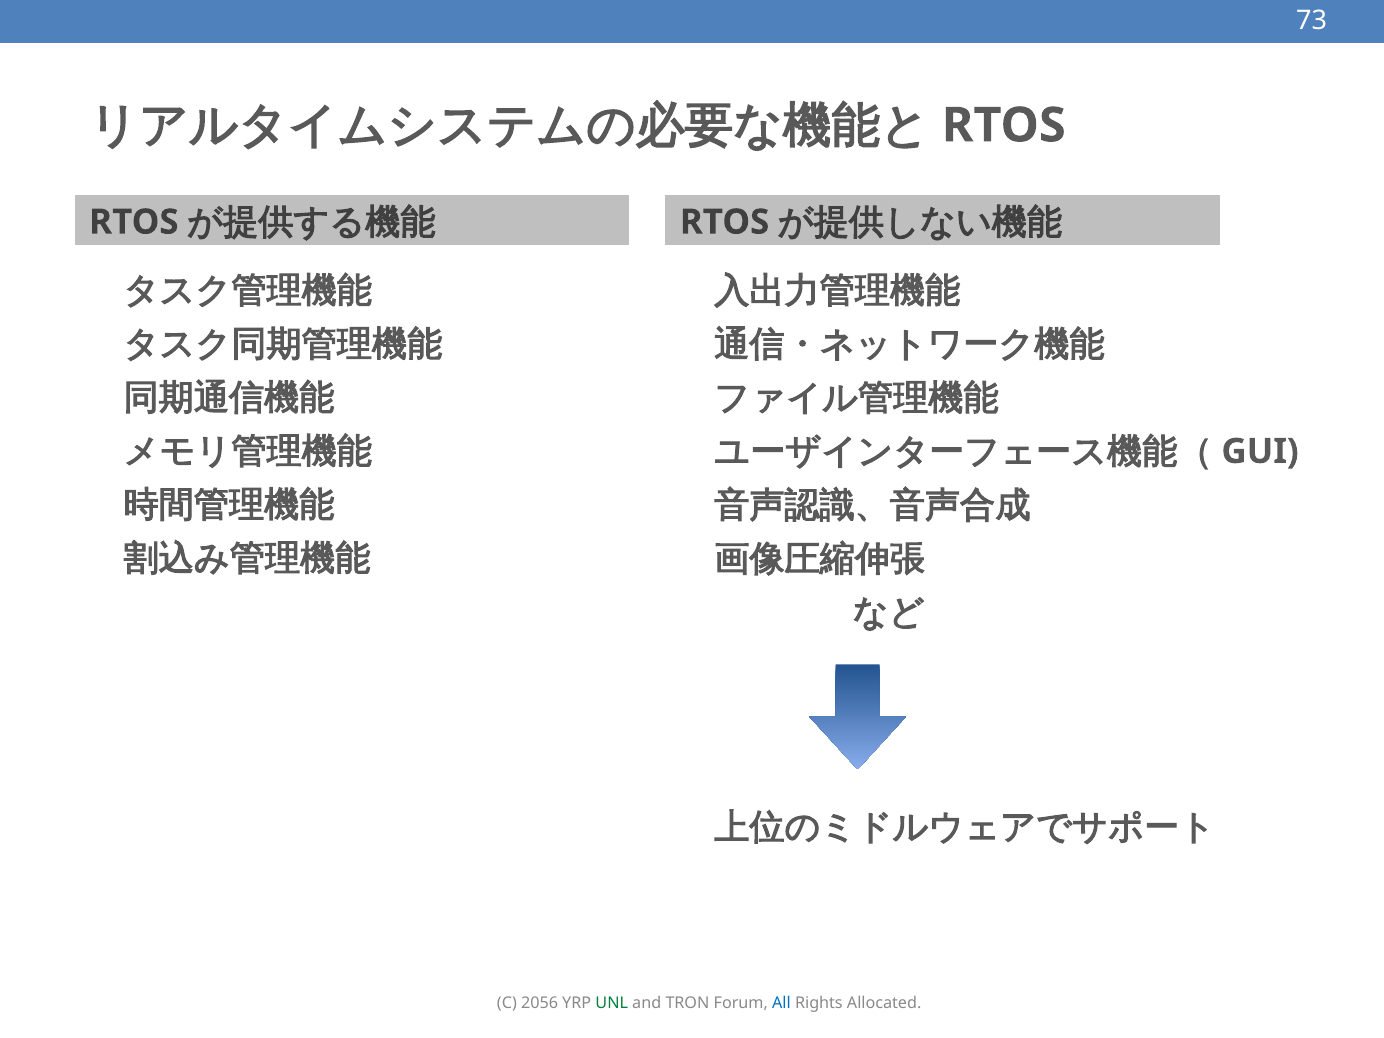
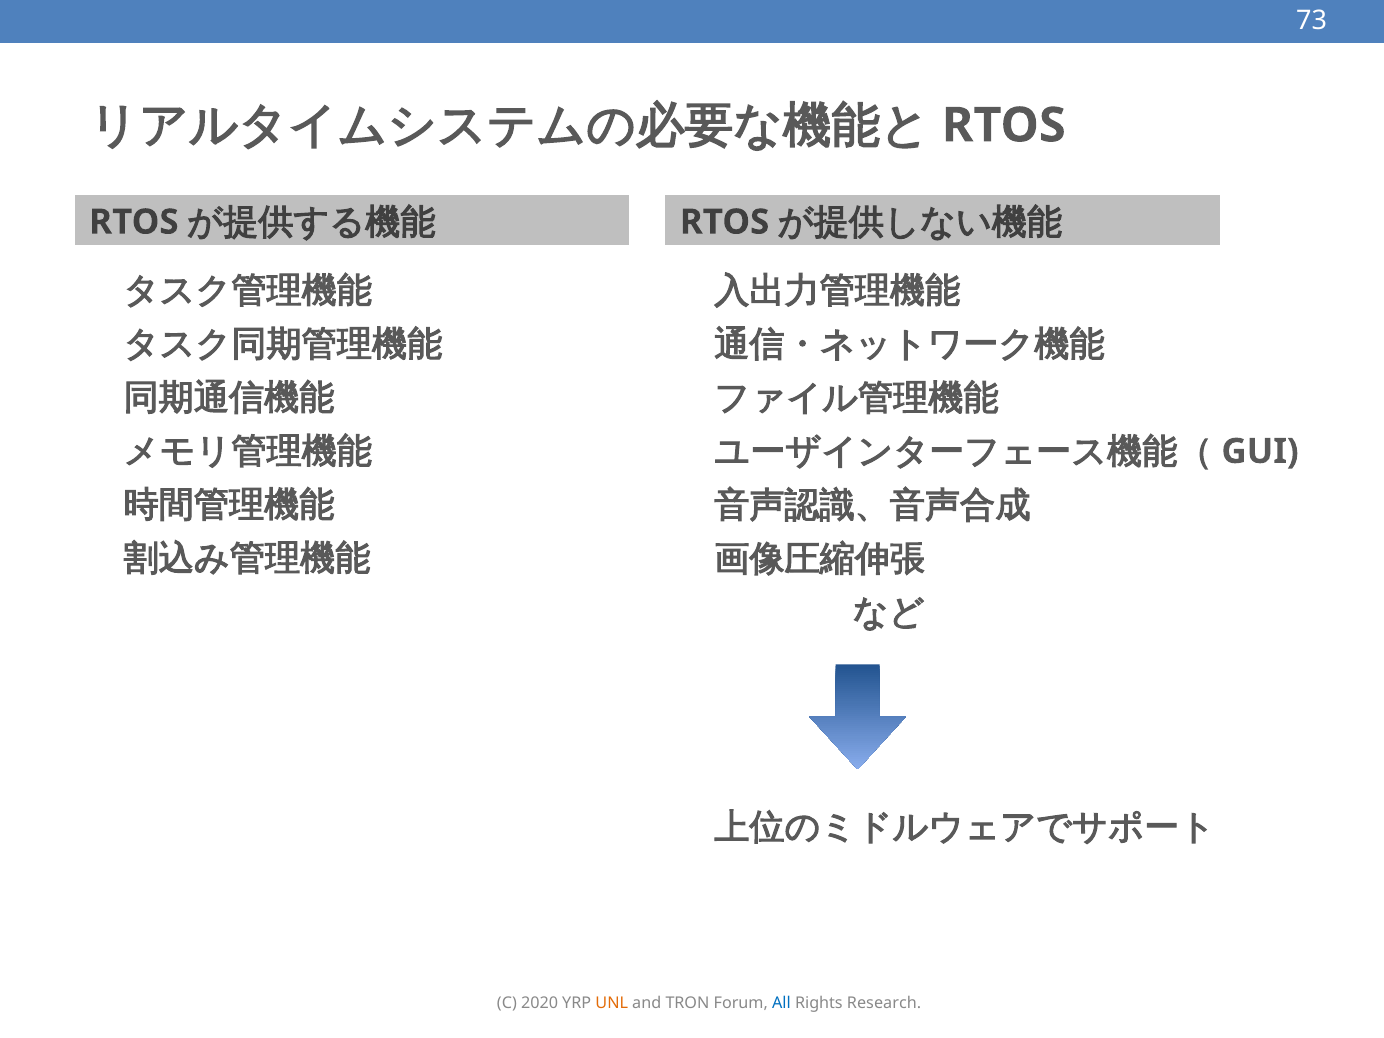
2056: 2056 -> 2020
UNL colour: green -> orange
Allocated: Allocated -> Research
